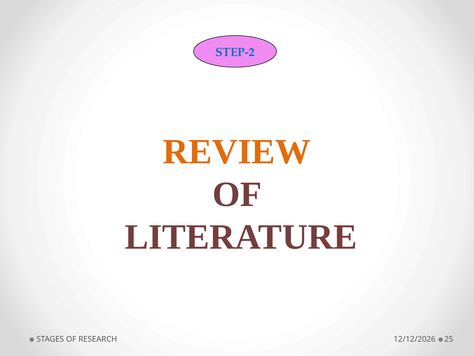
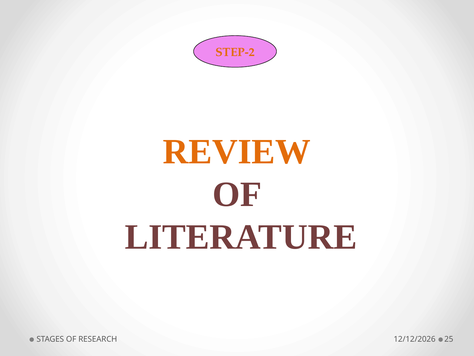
STEP-2 colour: blue -> orange
